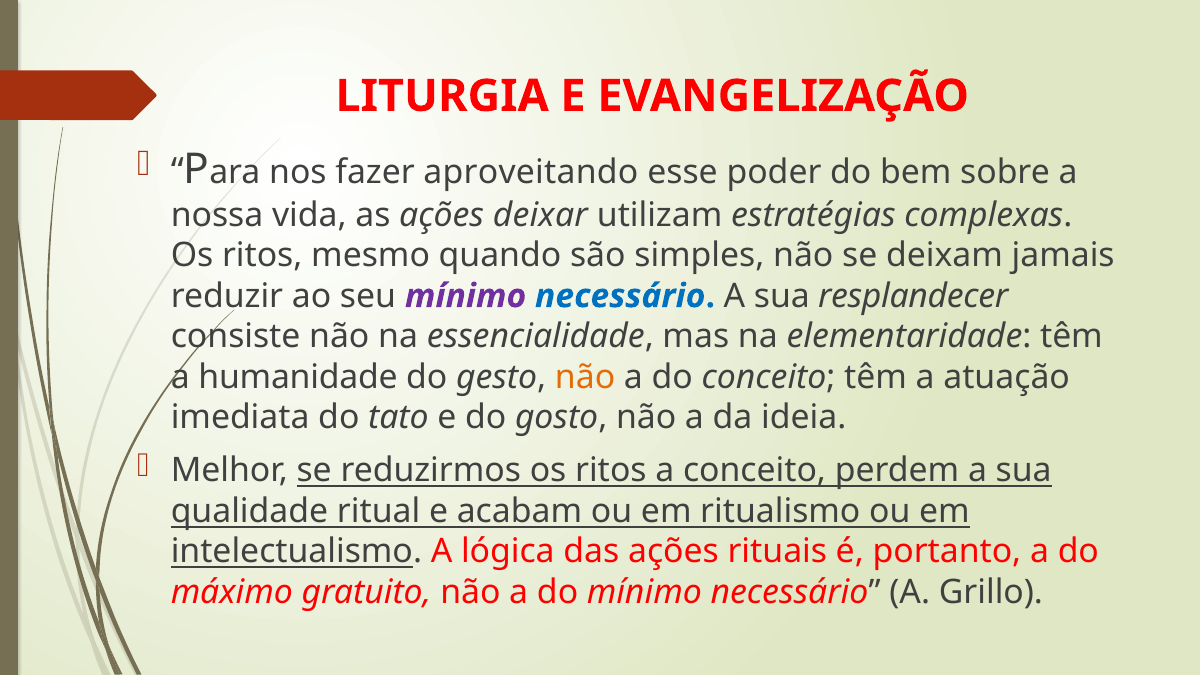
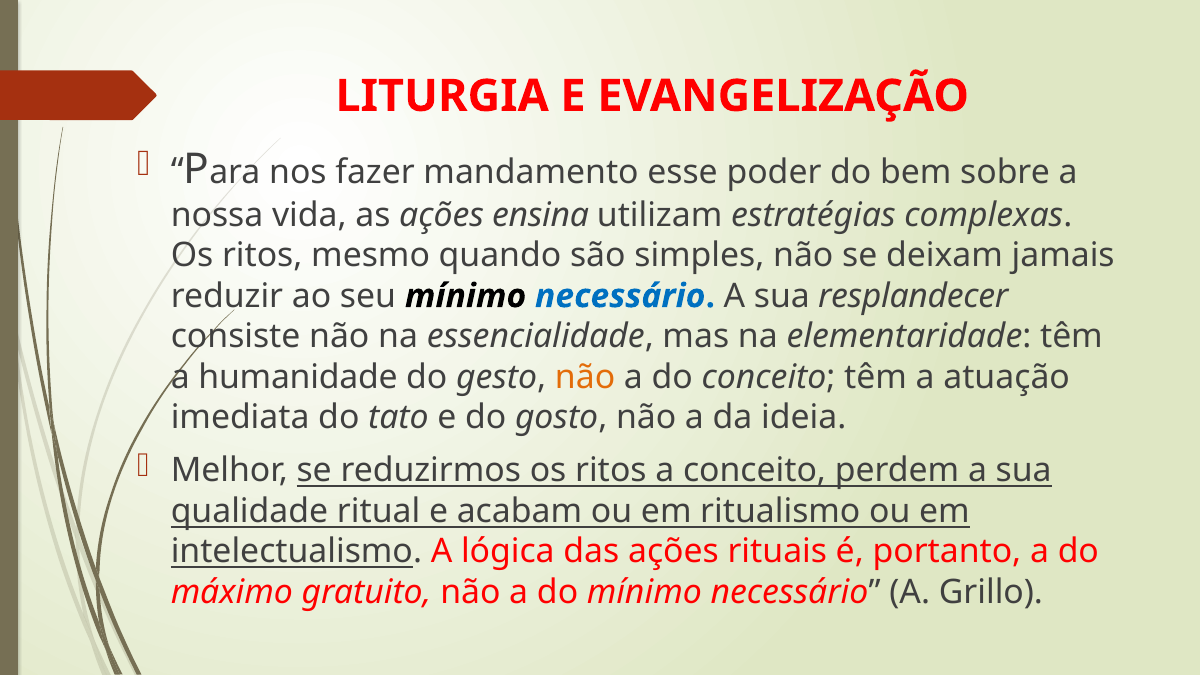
aproveitando: aproveitando -> mandamento
deixar: deixar -> ensina
mínimo at (466, 296) colour: purple -> black
